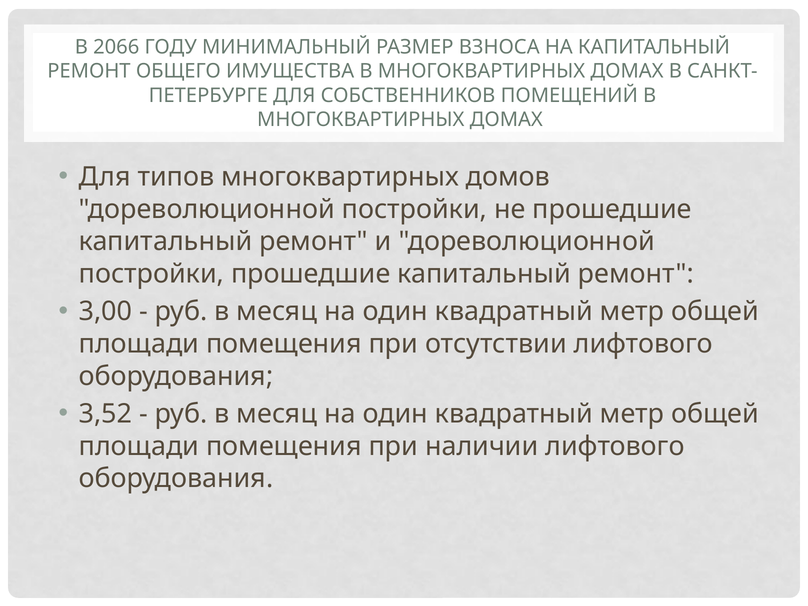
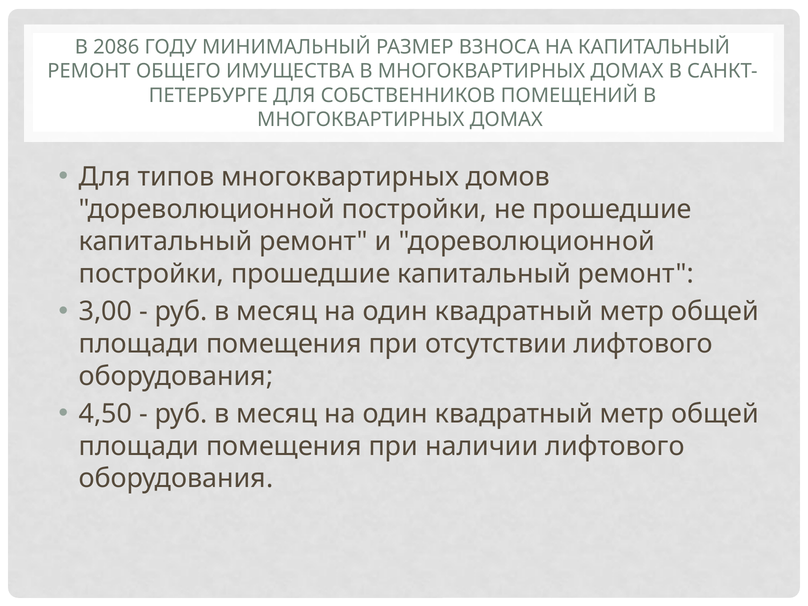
2066: 2066 -> 2086
3,52: 3,52 -> 4,50
